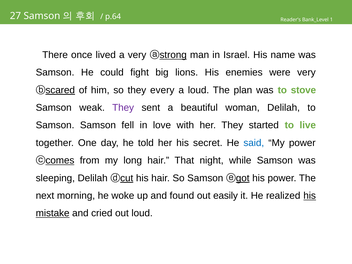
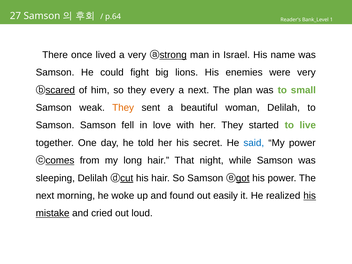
a loud: loud -> next
stove: stove -> small
They at (123, 108) colour: purple -> orange
